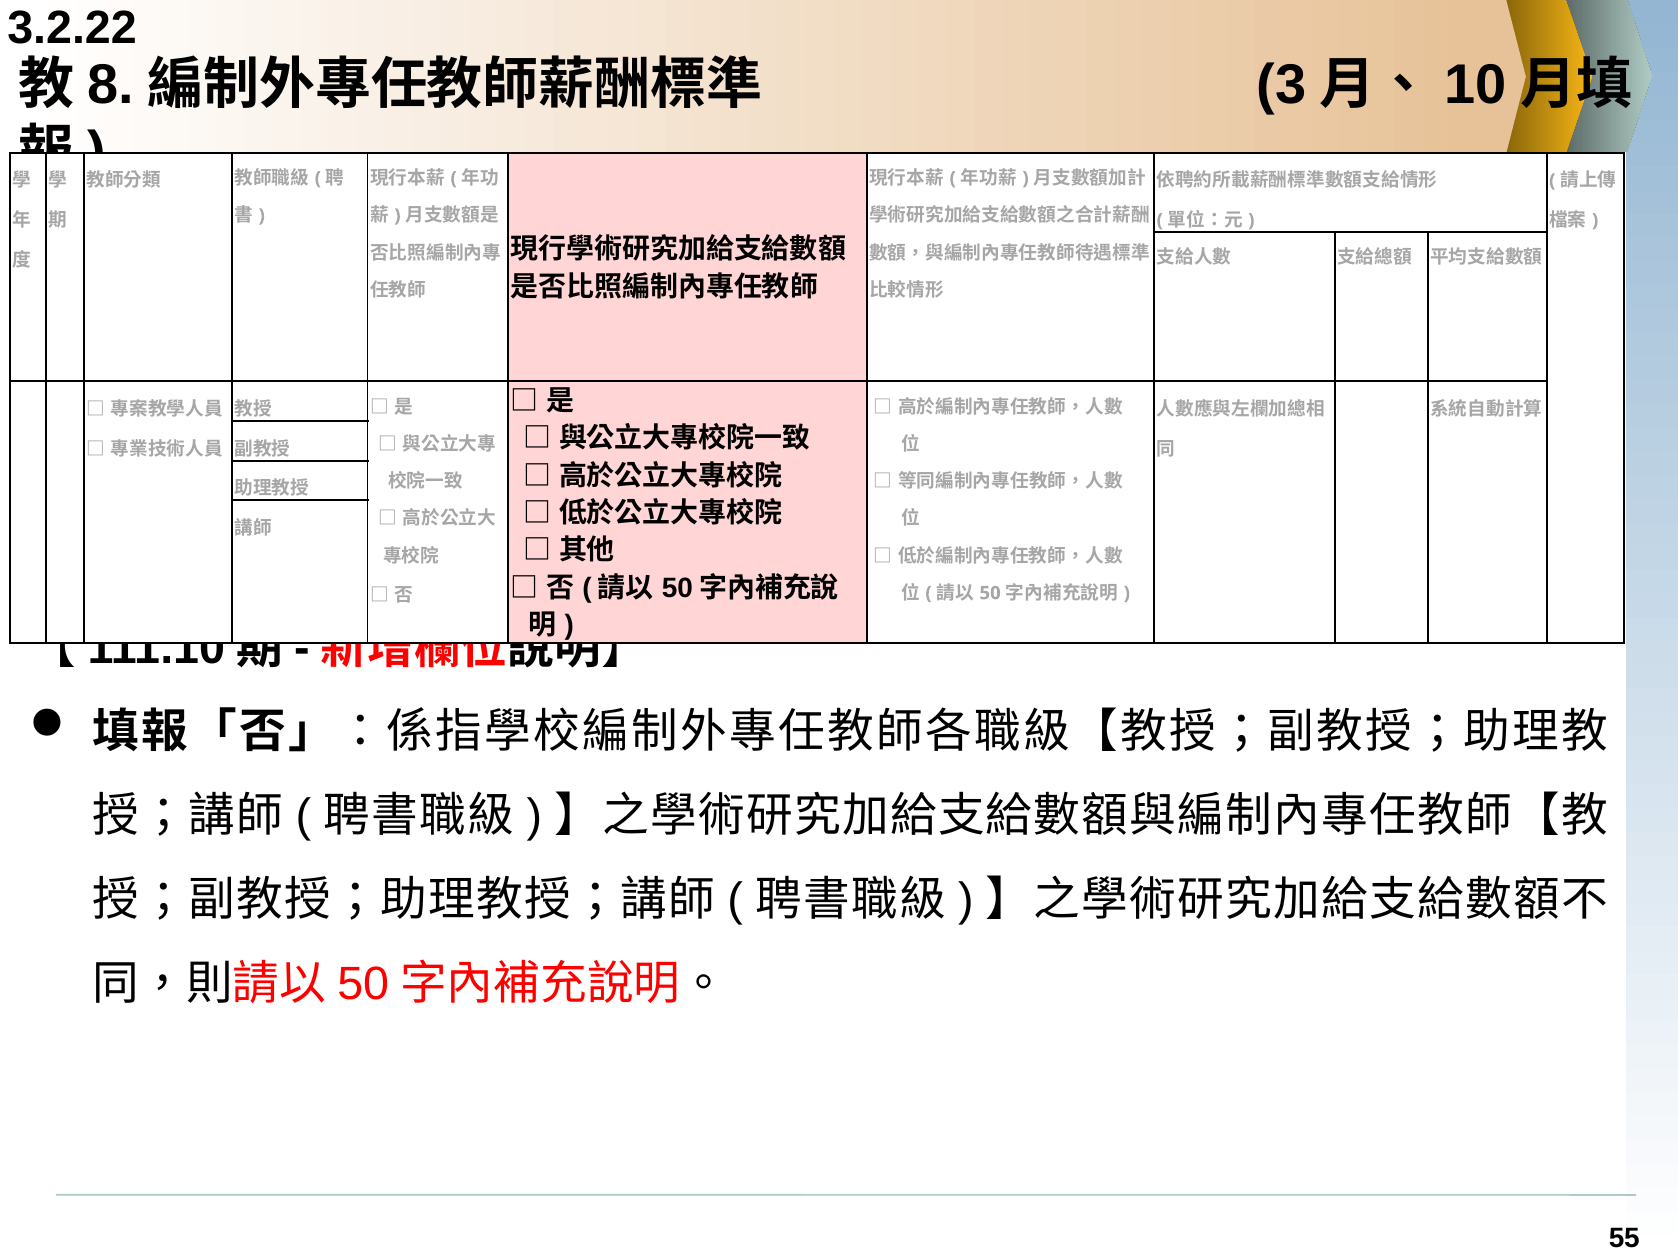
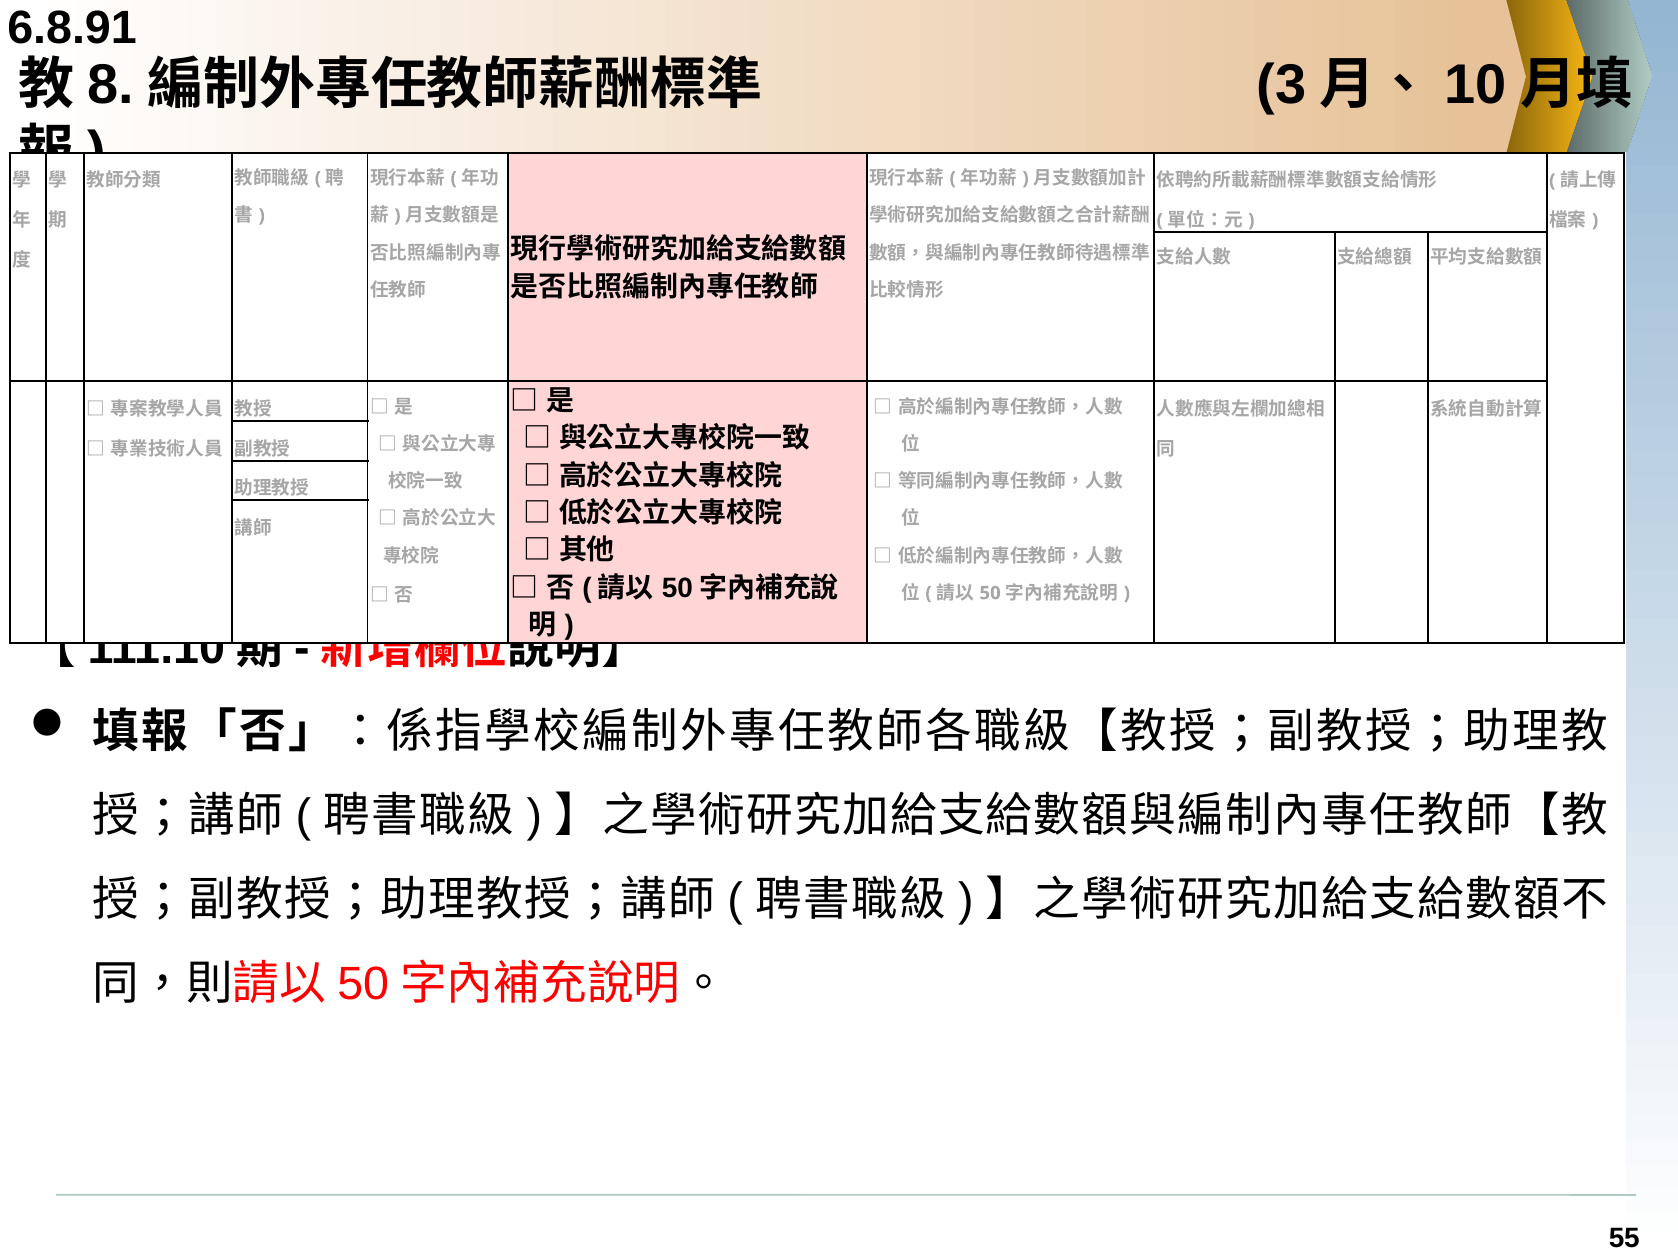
3.2.22: 3.2.22 -> 6.8.91
